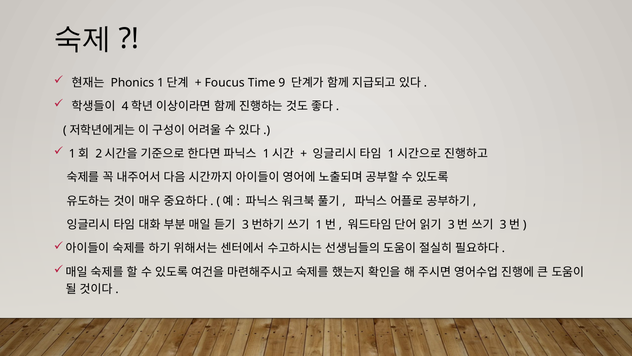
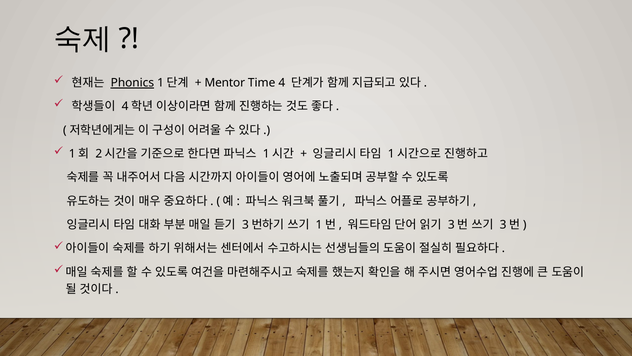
Phonics underline: none -> present
Foucus: Foucus -> Mentor
9: 9 -> 4
